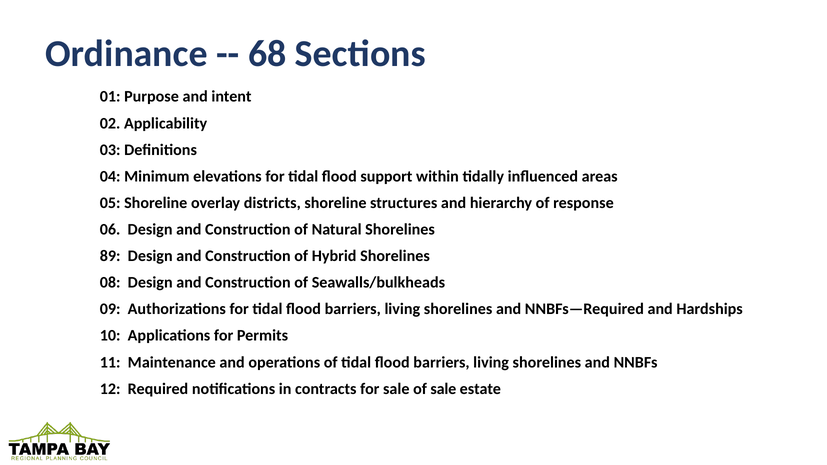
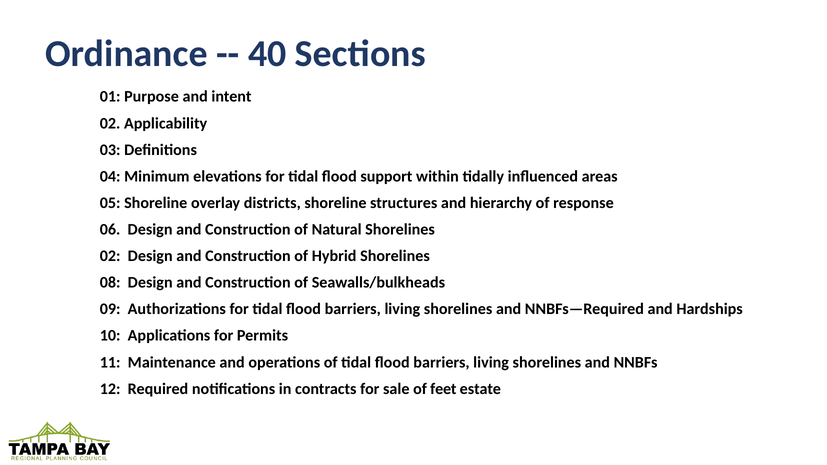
68: 68 -> 40
89 at (110, 256): 89 -> 02
of sale: sale -> feet
